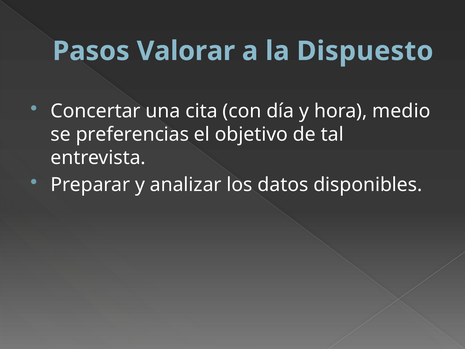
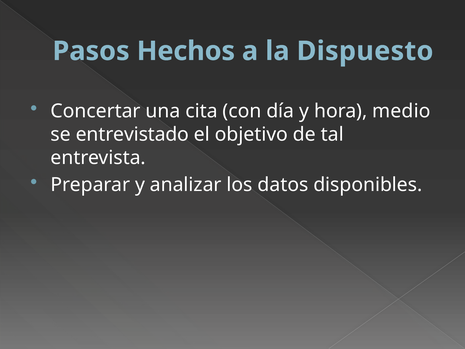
Valorar: Valorar -> Hechos
preferencias: preferencias -> entrevistado
